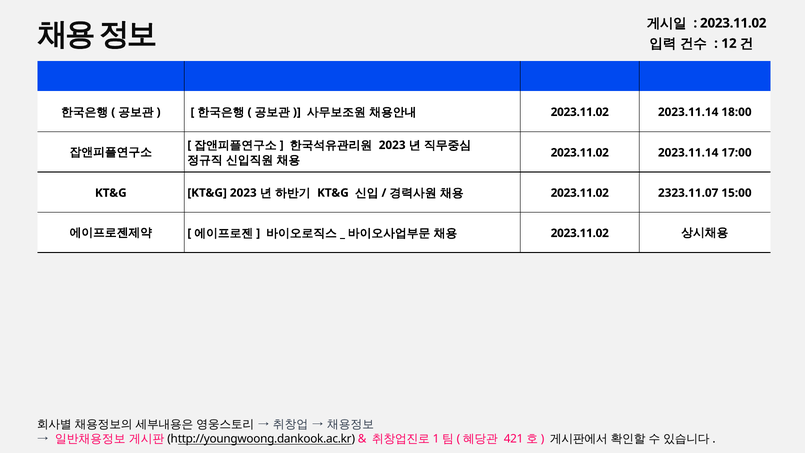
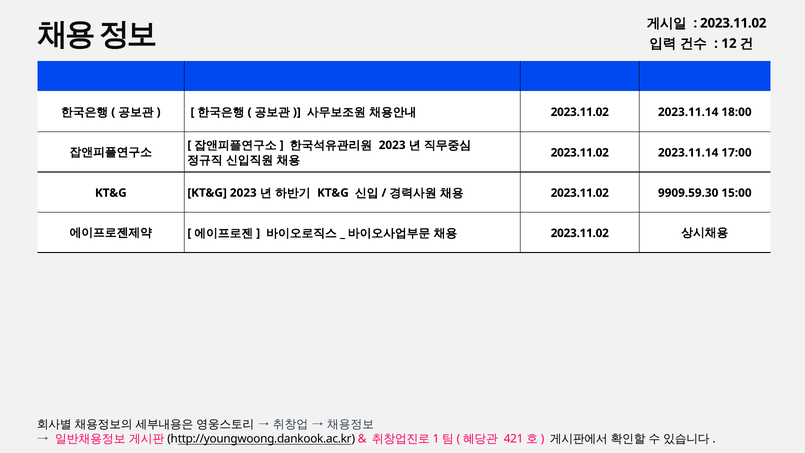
2323.11.07: 2323.11.07 -> 9909.59.30
